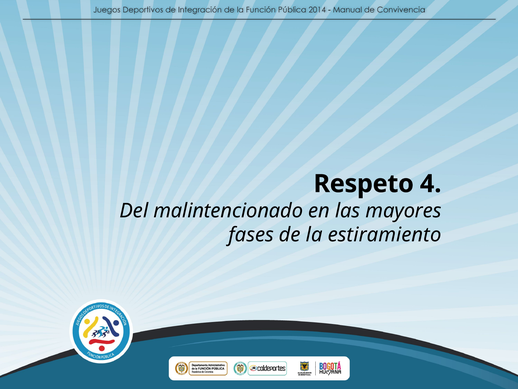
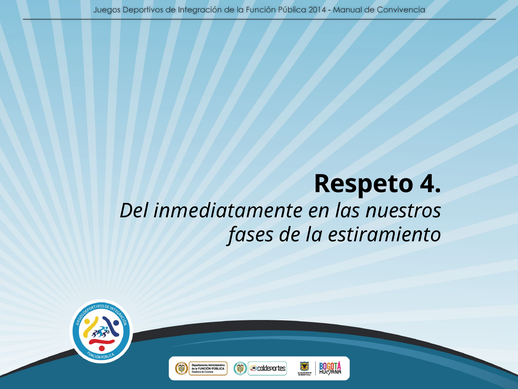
malintencionado: malintencionado -> inmediatamente
mayores: mayores -> nuestros
